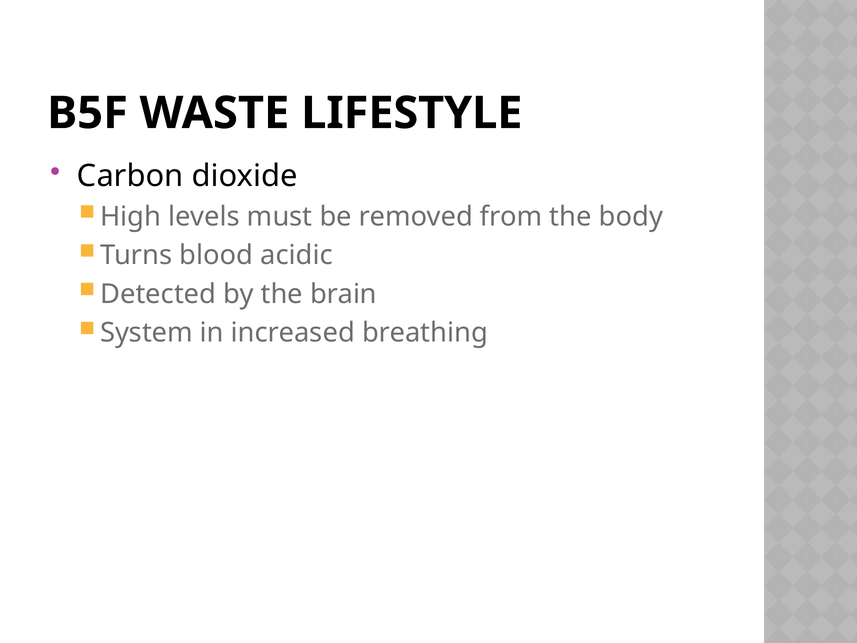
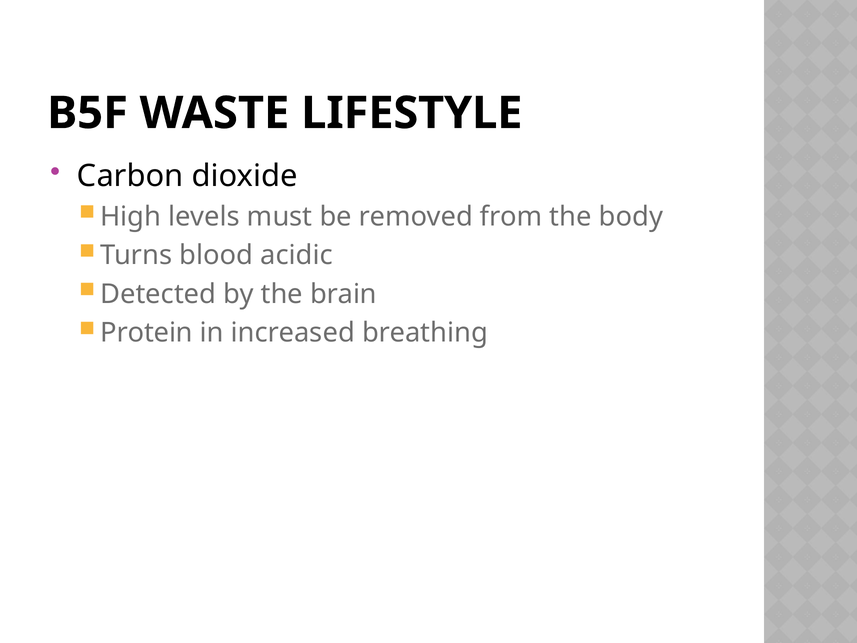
System: System -> Protein
